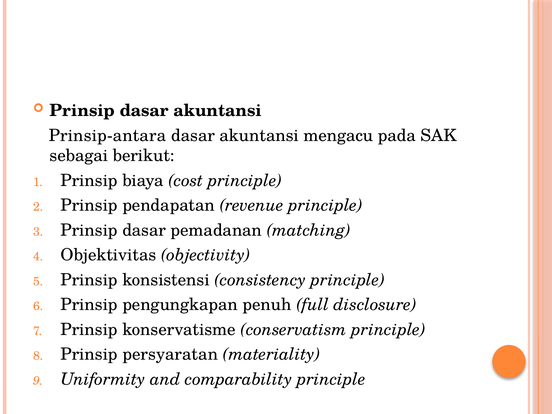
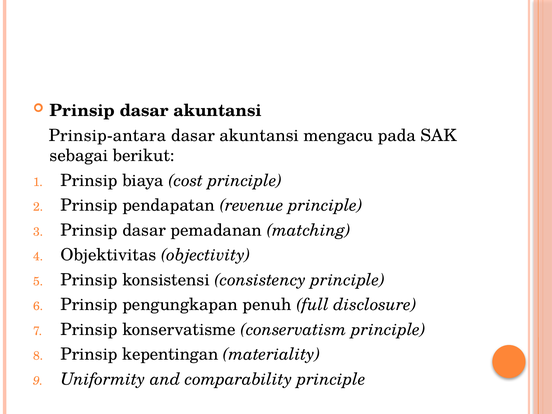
persyaratan: persyaratan -> kepentingan
